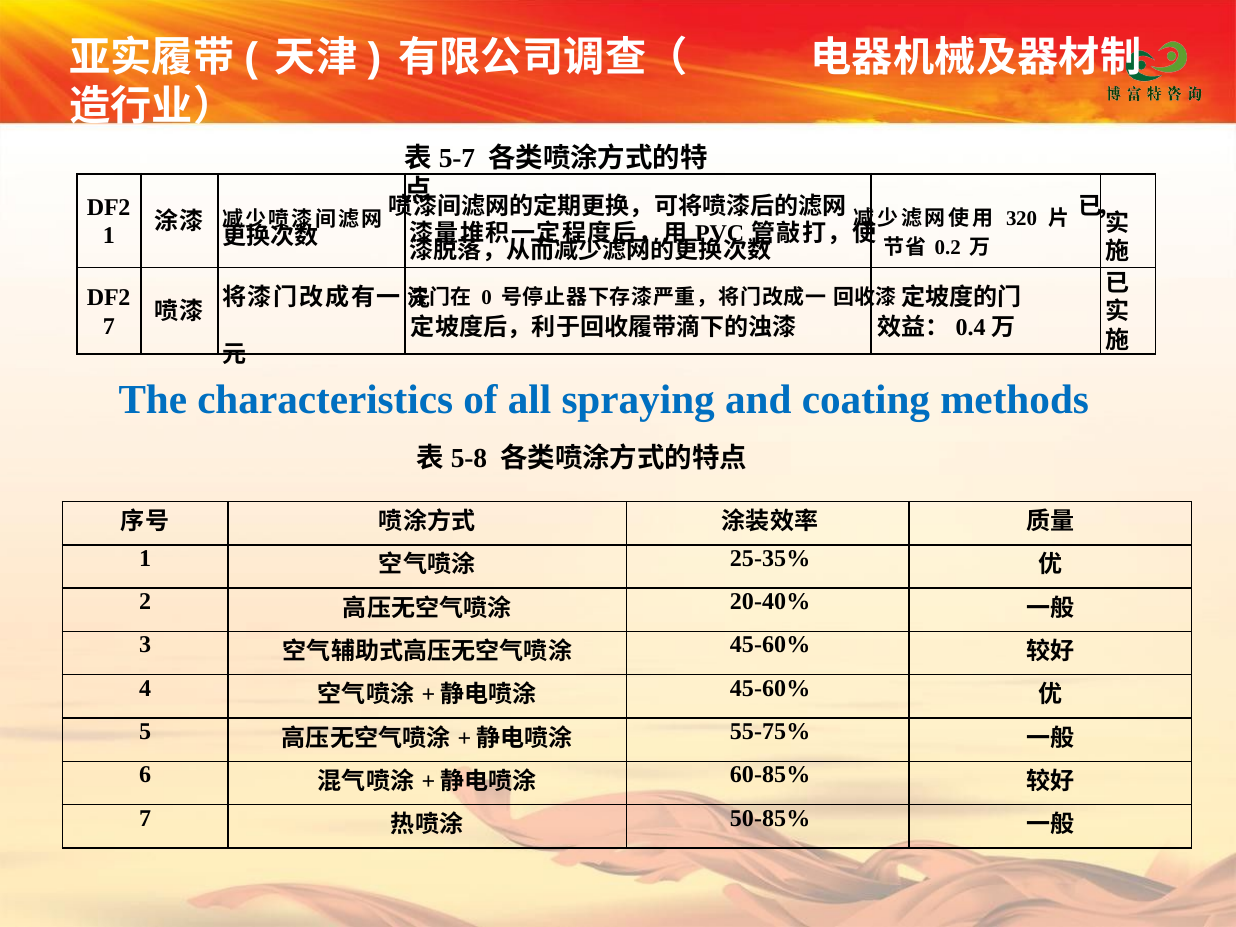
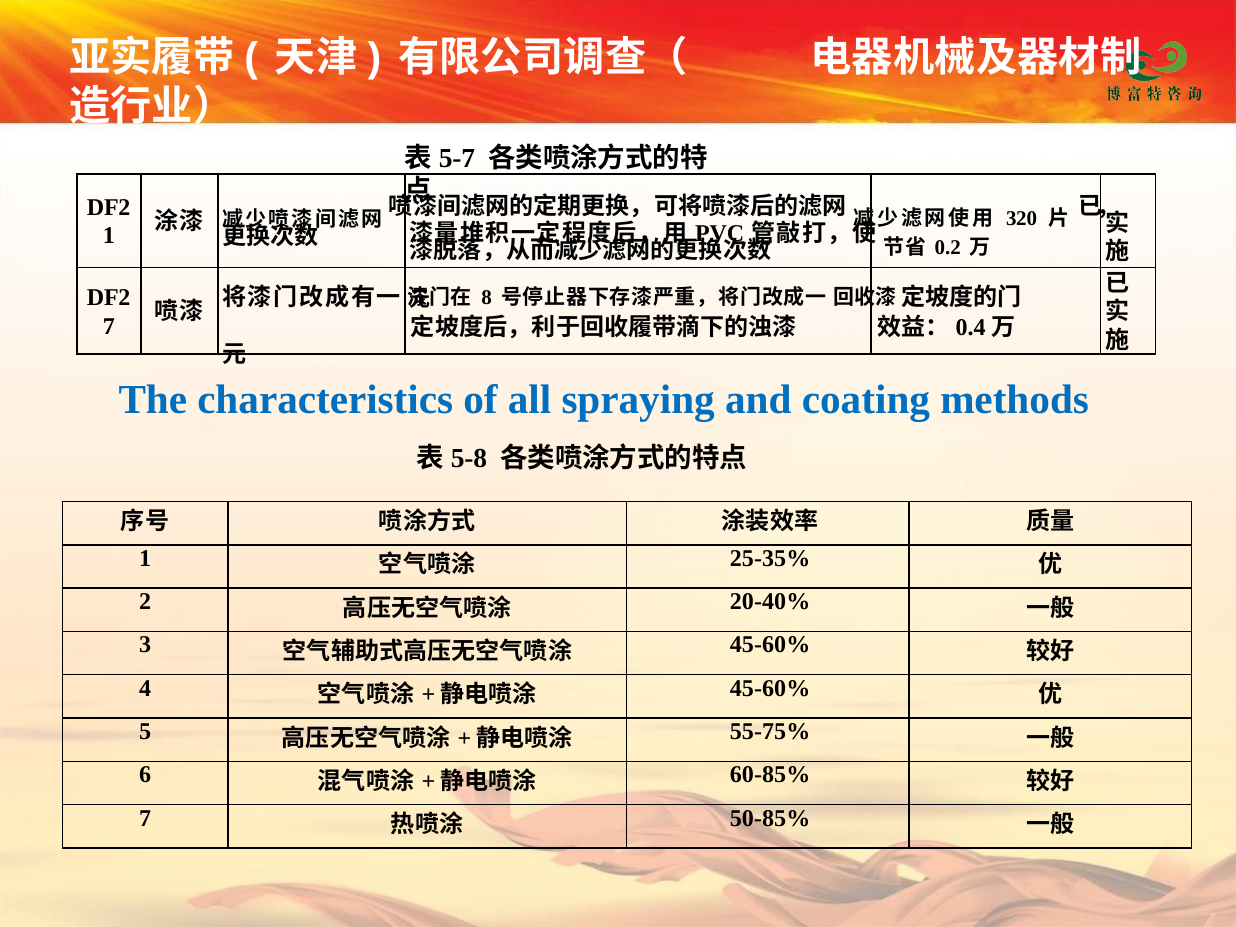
0: 0 -> 8
